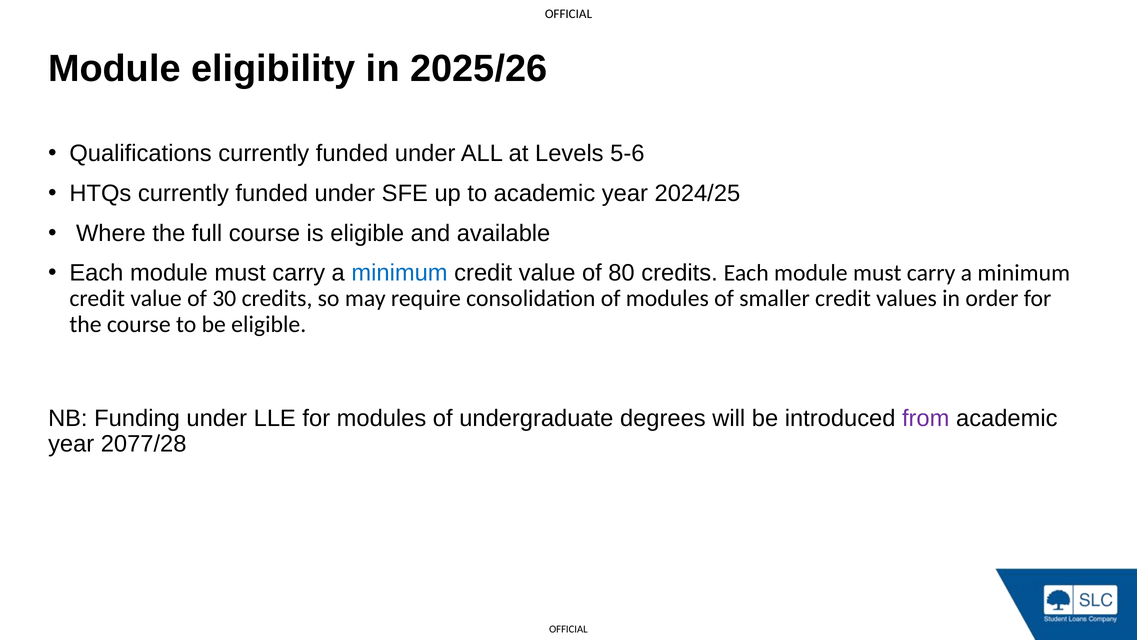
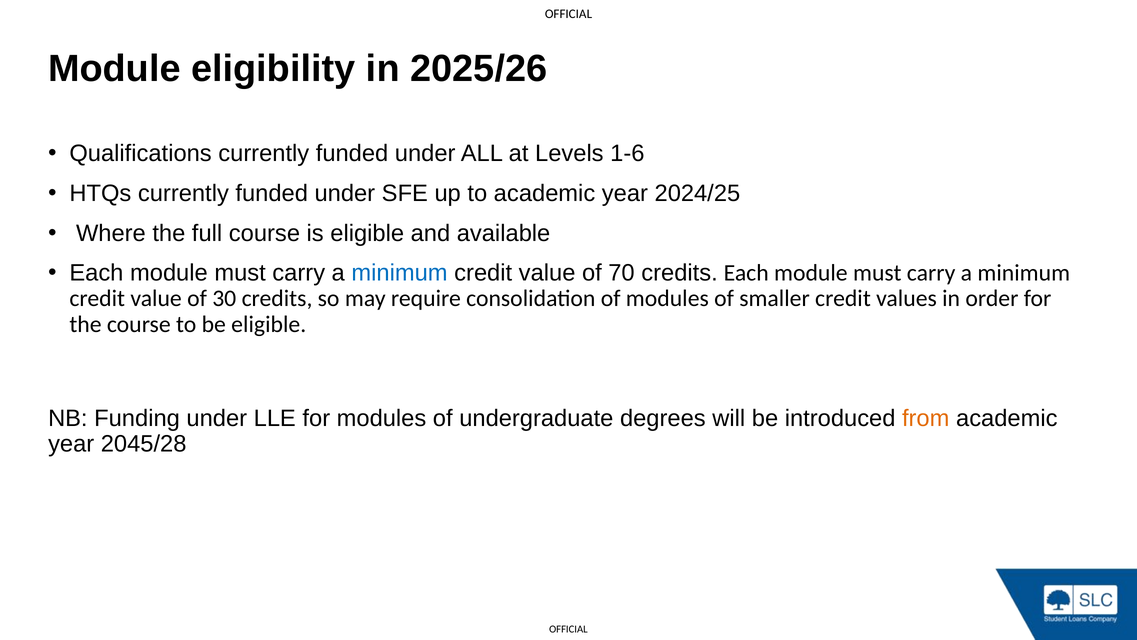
5-6: 5-6 -> 1-6
80: 80 -> 70
from colour: purple -> orange
2077/28: 2077/28 -> 2045/28
